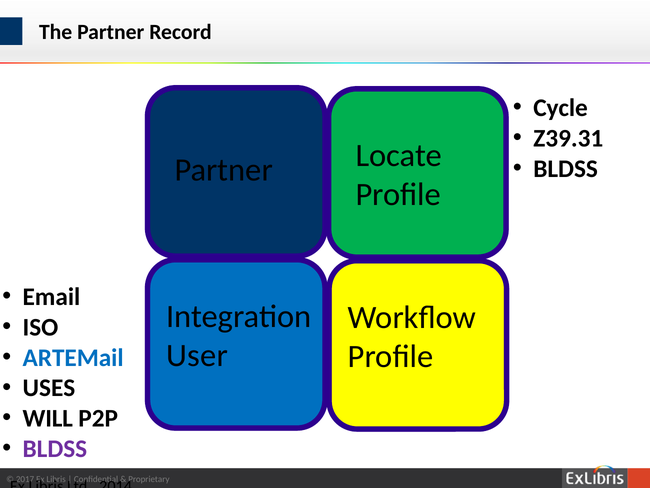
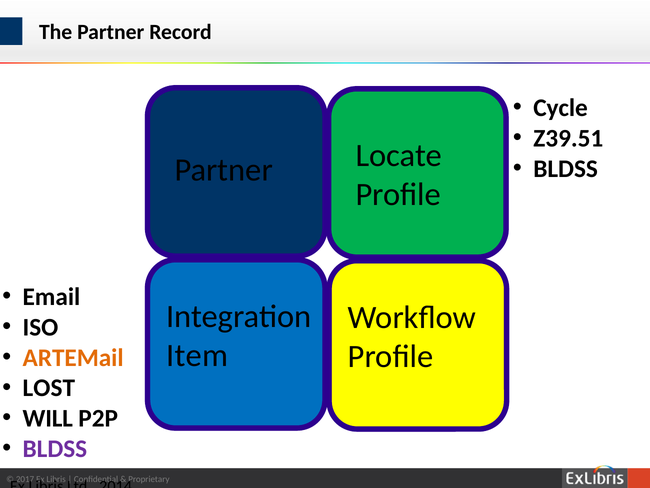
Z39.31: Z39.31 -> Z39.51
User: User -> Item
ARTEMail colour: blue -> orange
USES: USES -> LOST
